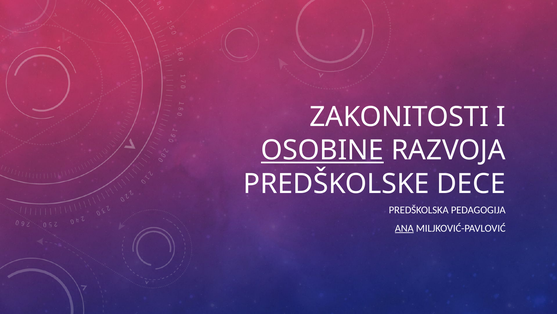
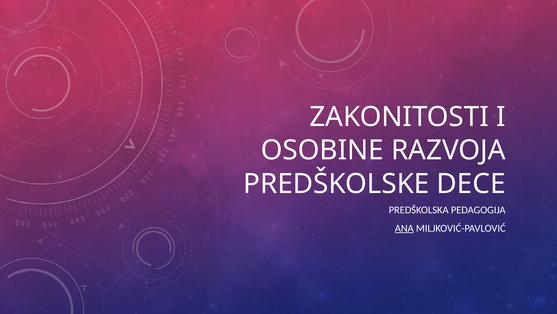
OSOBINE underline: present -> none
